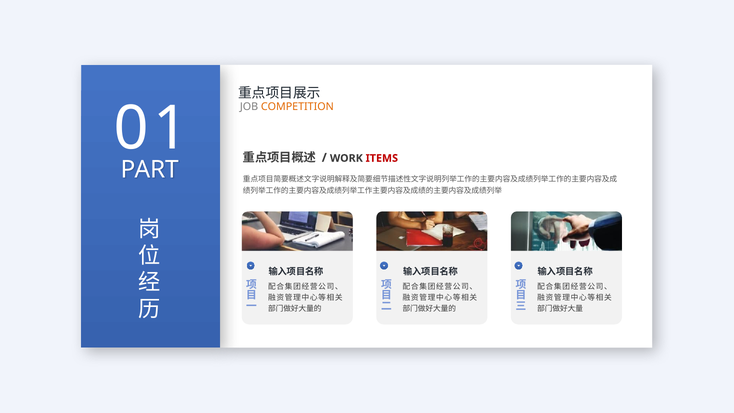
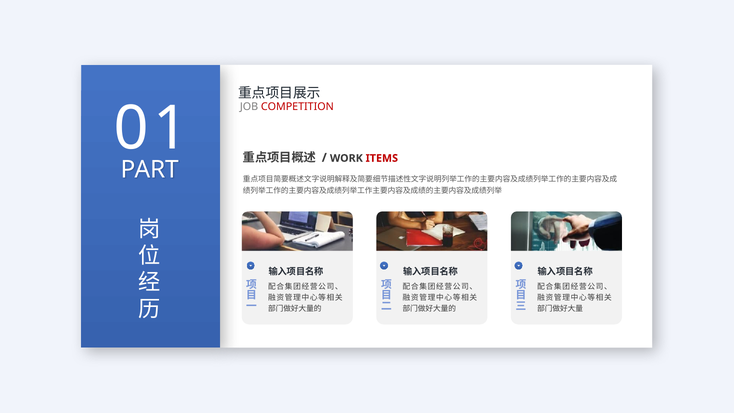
COMPETITION colour: orange -> red
